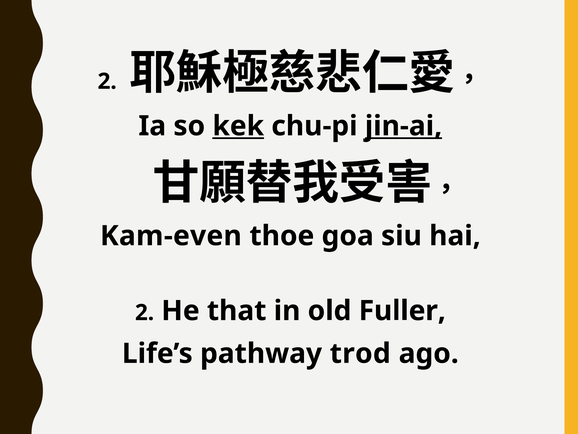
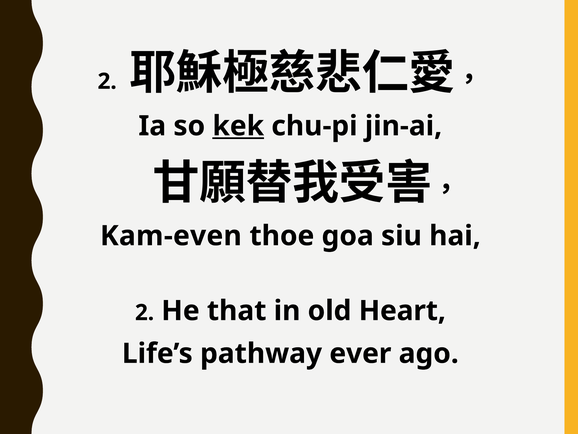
jin-ai underline: present -> none
Fuller: Fuller -> Heart
trod: trod -> ever
